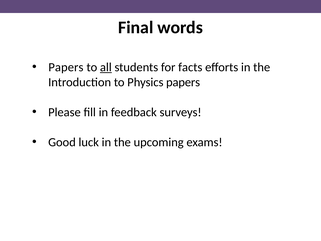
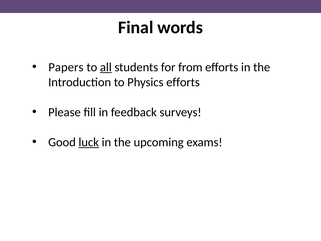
facts: facts -> from
Physics papers: papers -> efforts
luck underline: none -> present
